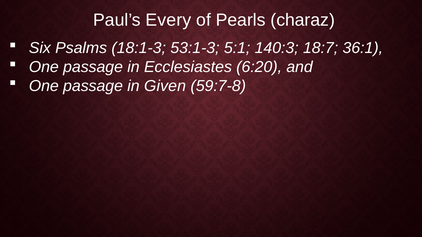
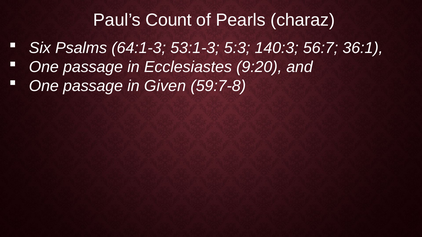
Every: Every -> Count
18:1-3: 18:1-3 -> 64:1-3
5:1: 5:1 -> 5:3
18:7: 18:7 -> 56:7
6:20: 6:20 -> 9:20
